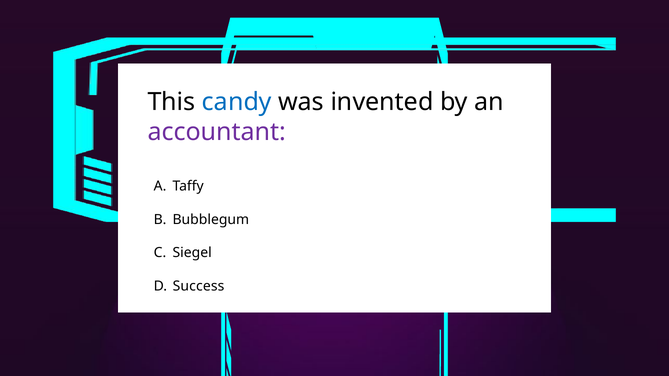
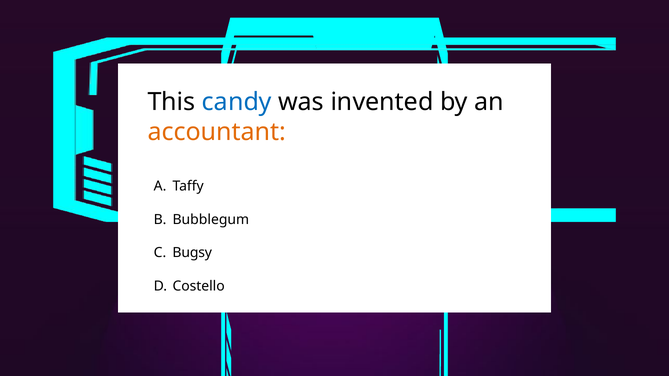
accountant colour: purple -> orange
Siegel: Siegel -> Bugsy
Success: Success -> Costello
